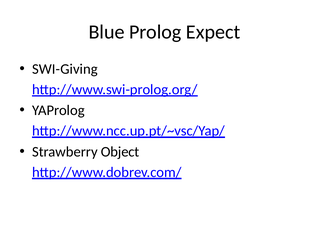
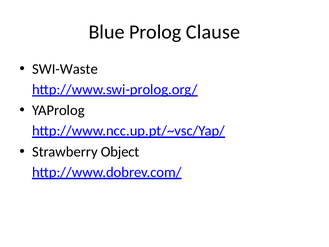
Expect: Expect -> Clause
SWI-Giving: SWI-Giving -> SWI-Waste
